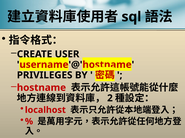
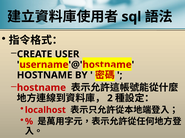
PRIVILEGES at (45, 76): PRIVILEGES -> HOSTNAME
